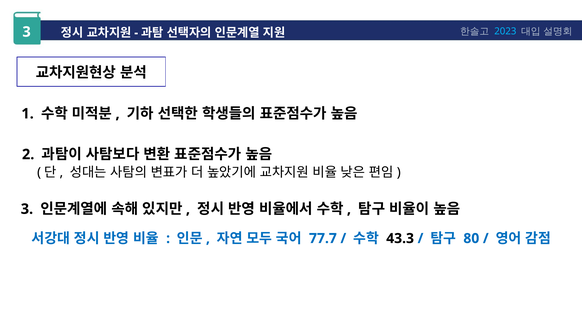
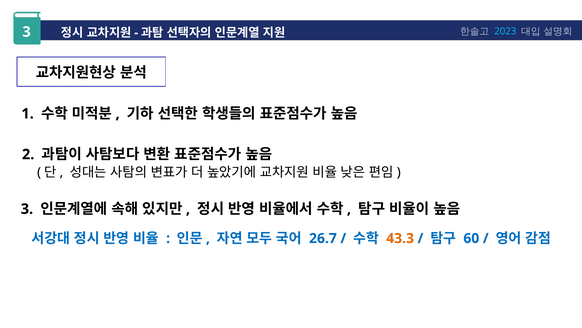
77.7: 77.7 -> 26.7
43.3 colour: black -> orange
80: 80 -> 60
